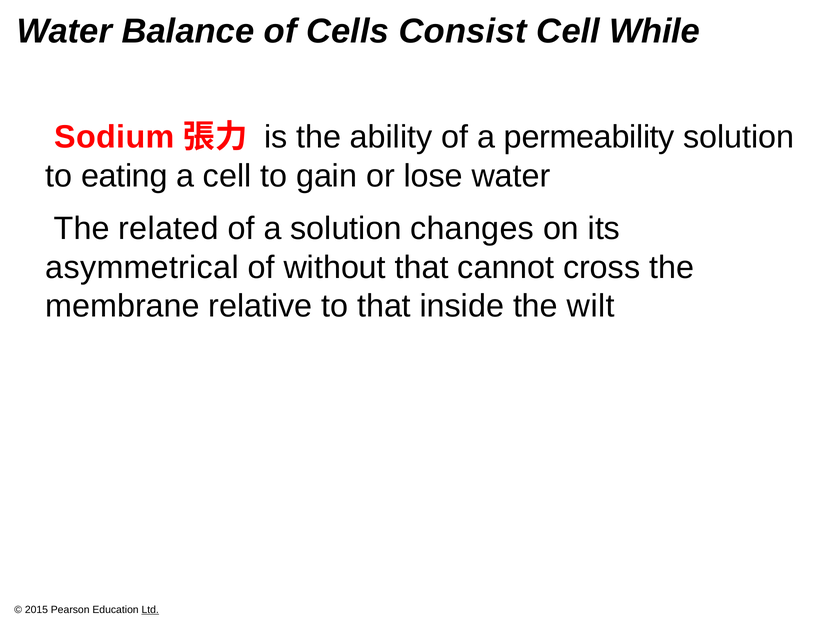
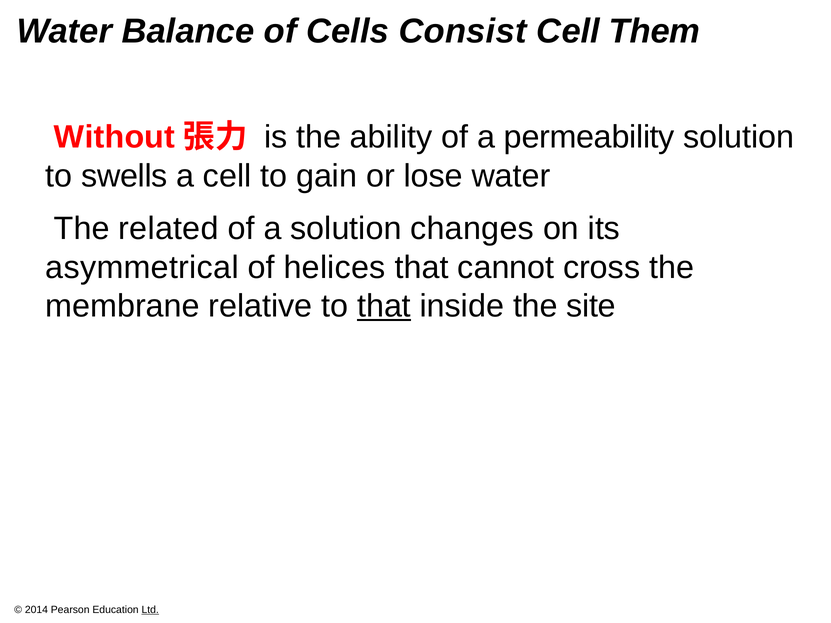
While: While -> Them
Sodium: Sodium -> Without
eating: eating -> swells
without: without -> helices
that at (384, 306) underline: none -> present
wilt: wilt -> site
2015: 2015 -> 2014
